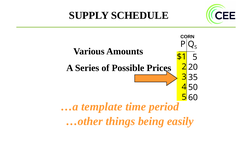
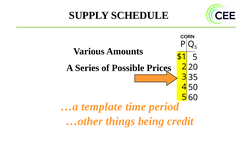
easily: easily -> credit
